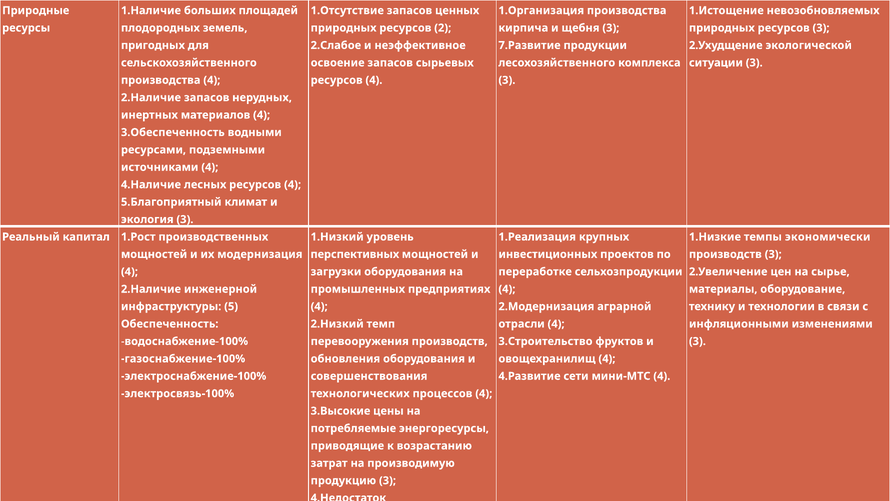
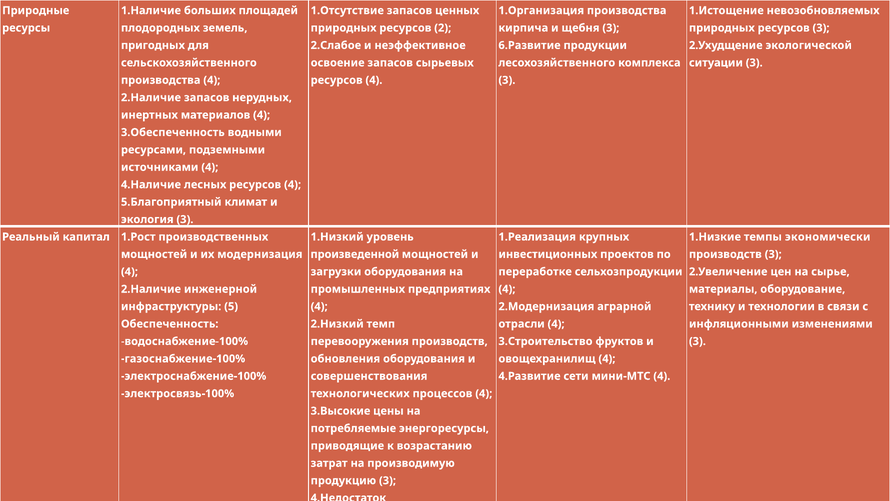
7.Развитие: 7.Развитие -> 6.Развитие
перспективных: перспективных -> произведенной
